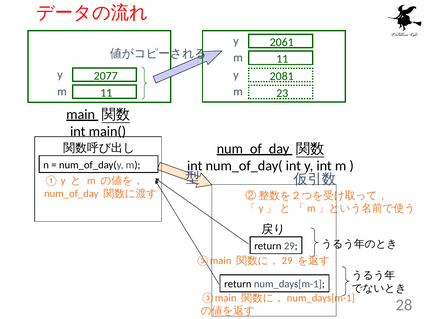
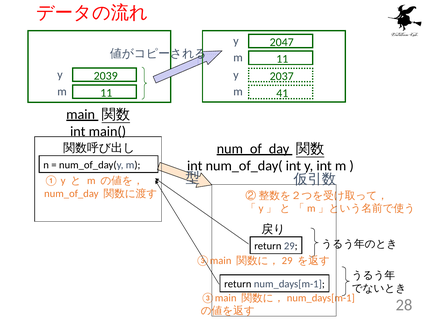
2061: 2061 -> 2047
2077: 2077 -> 2039
2081: 2081 -> 2037
23: 23 -> 41
